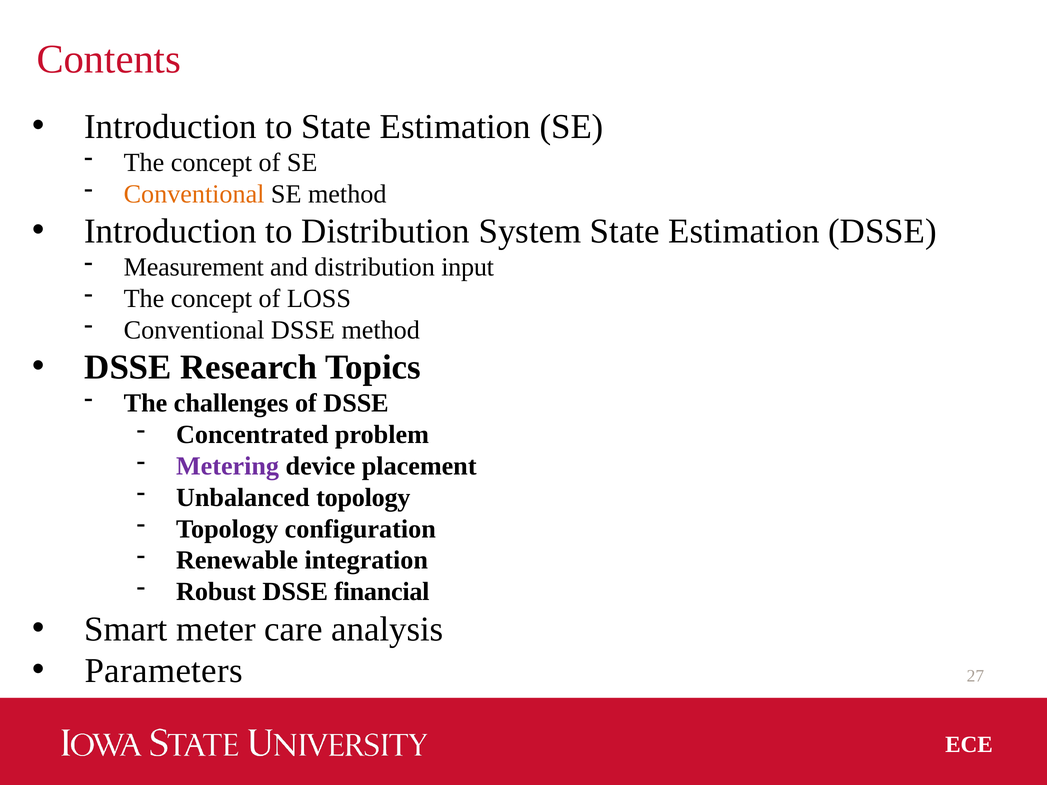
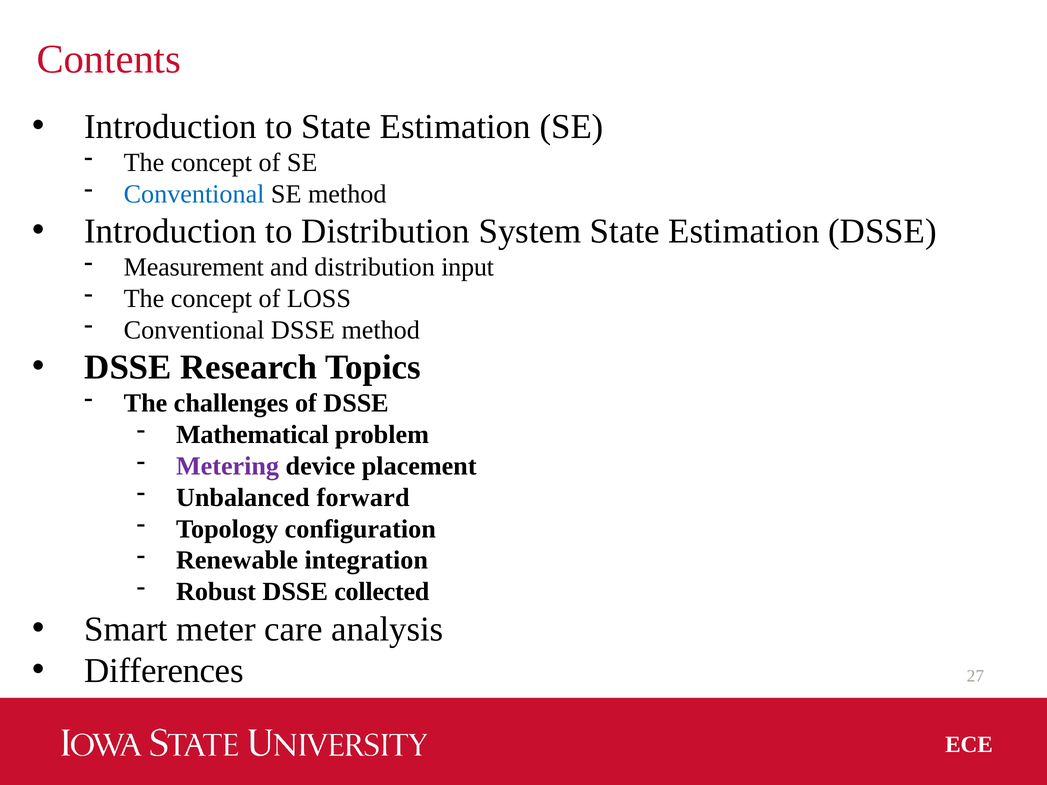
Conventional at (194, 194) colour: orange -> blue
Concentrated: Concentrated -> Mathematical
Unbalanced topology: topology -> forward
financial: financial -> collected
Parameters: Parameters -> Differences
